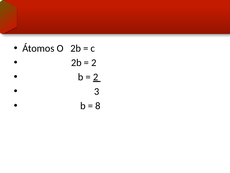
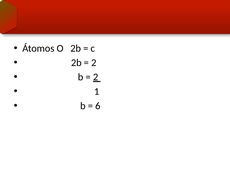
3: 3 -> 1
8: 8 -> 6
